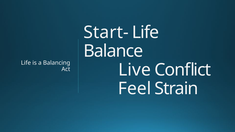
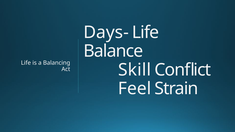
Start-: Start- -> Days-
Live: Live -> Skill
